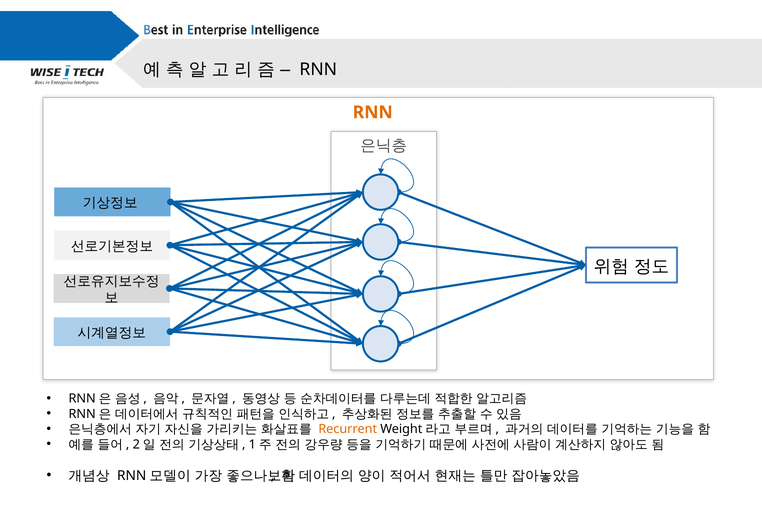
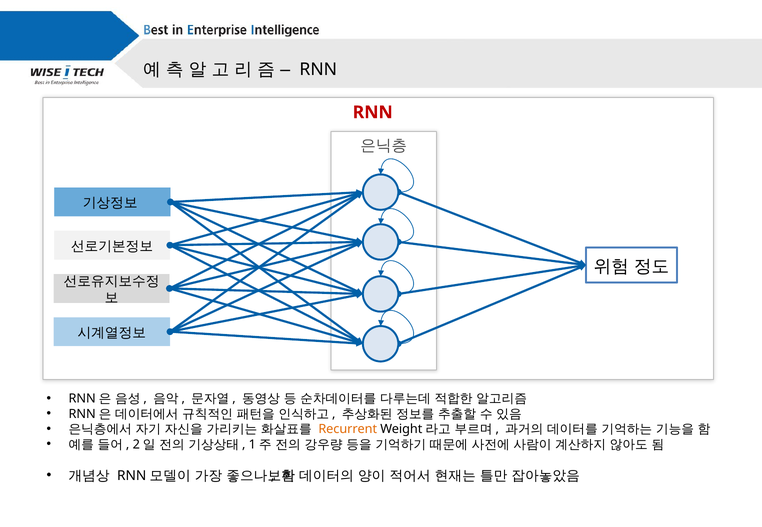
RNN at (373, 112) colour: orange -> red
